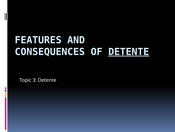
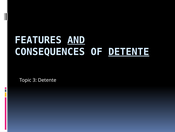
AND underline: none -> present
